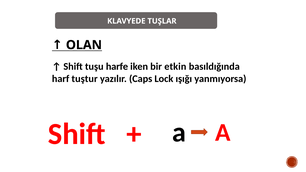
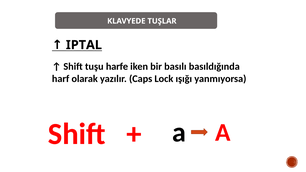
OLAN: OLAN -> IPTAL
etkin: etkin -> basılı
tuştur: tuştur -> olarak
